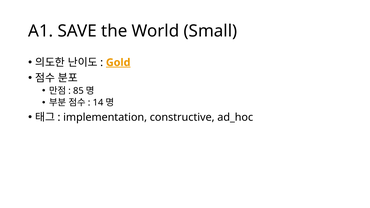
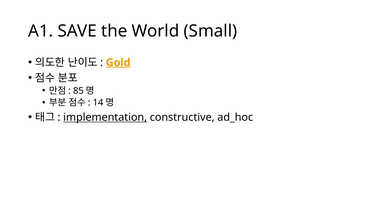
implementation underline: none -> present
